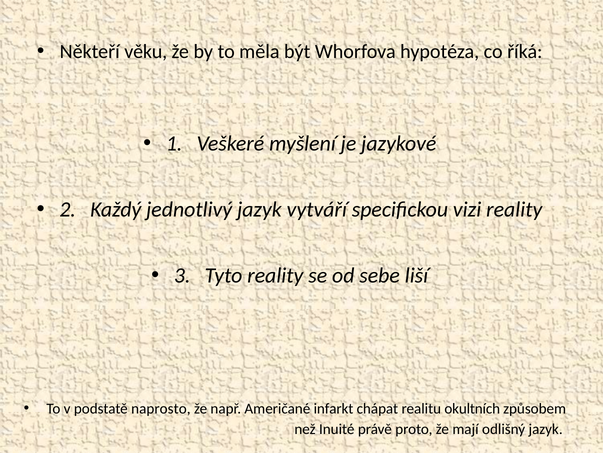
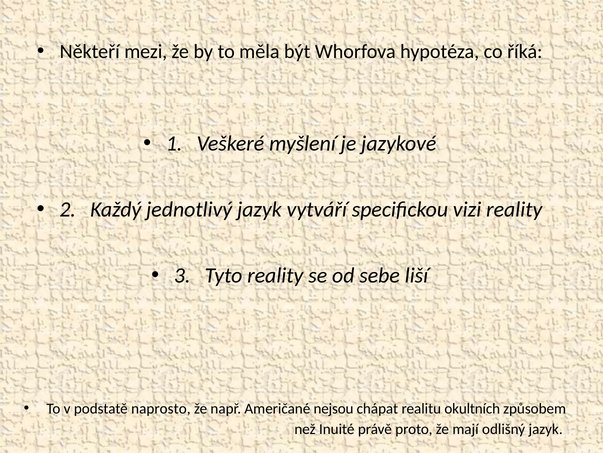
věku: věku -> mezi
infarkt: infarkt -> nejsou
